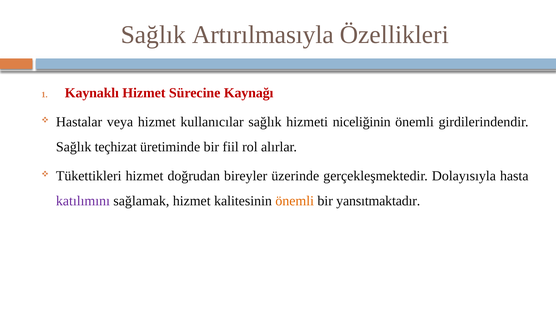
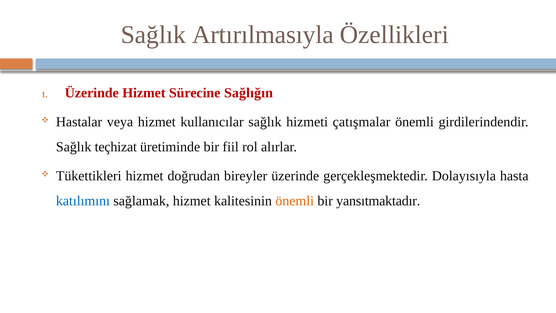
Kaynaklı at (92, 93): Kaynaklı -> Üzerinde
Kaynağı: Kaynağı -> Sağlığın
niceliğinin: niceliğinin -> çatışmalar
katılımını colour: purple -> blue
